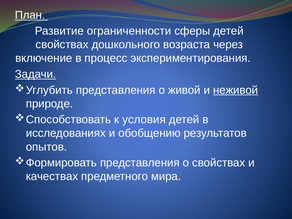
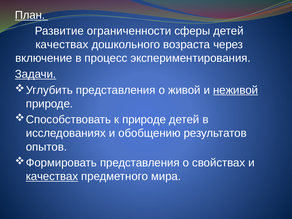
свойствах at (62, 45): свойствах -> качествах
к условия: условия -> природе
качествах at (52, 176) underline: none -> present
